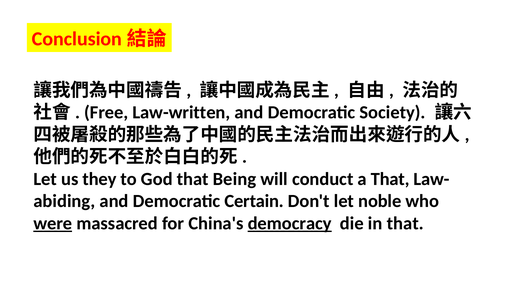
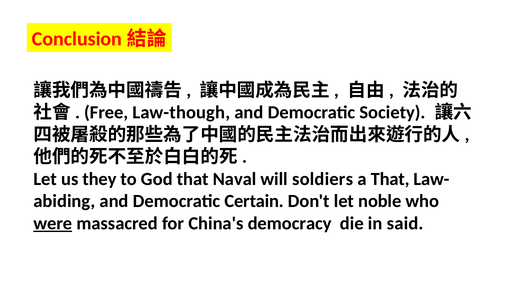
Law-written: Law-written -> Law-though
Being: Being -> Naval
conduct: conduct -> soldiers
democracy underline: present -> none
in that: that -> said
